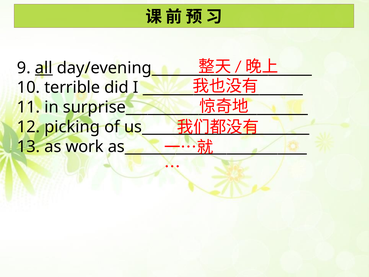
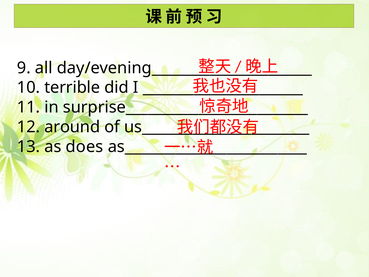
all underline: present -> none
picking: picking -> around
work: work -> does
